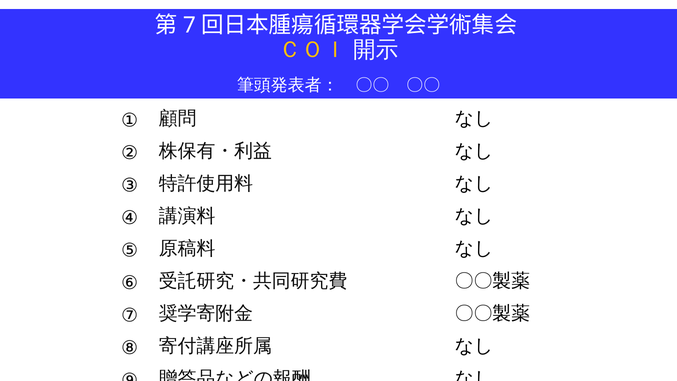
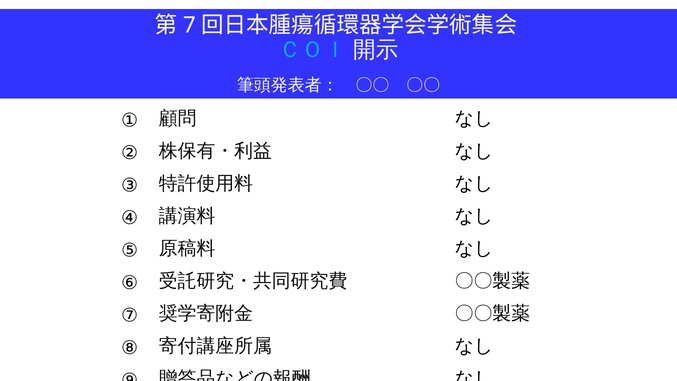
ＣＯＩ colour: yellow -> light blue
